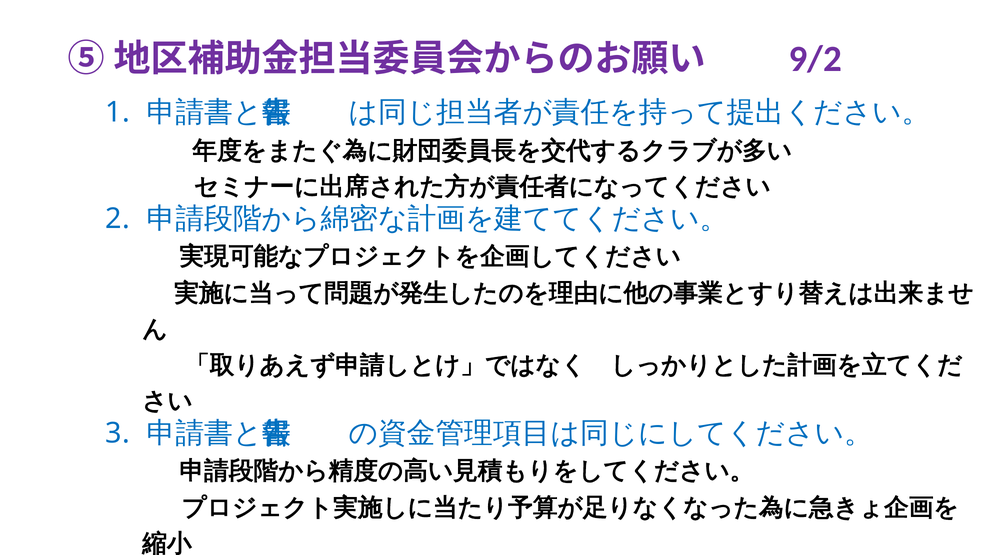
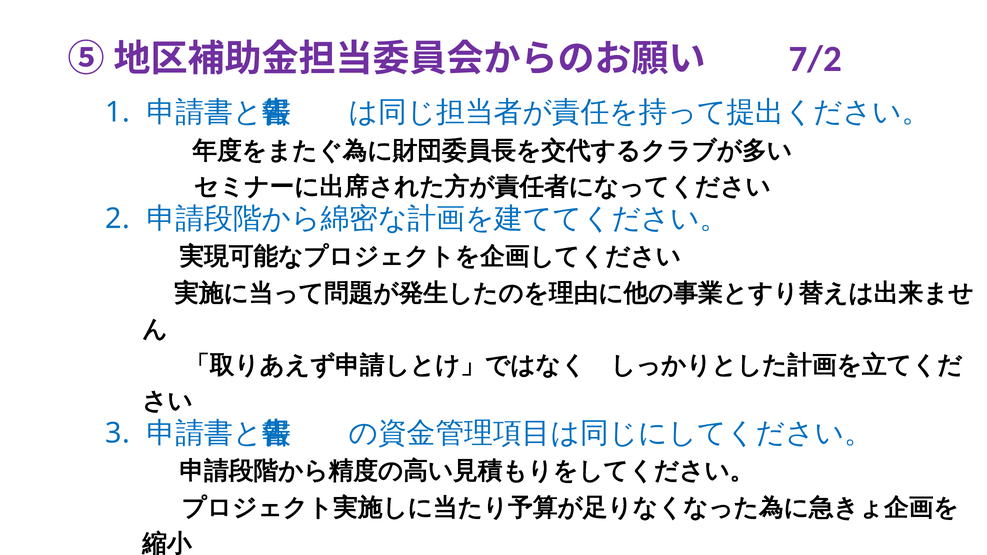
9/2: 9/2 -> 7/2
